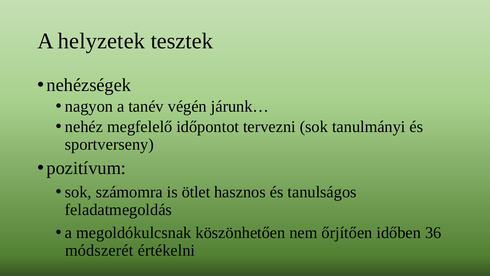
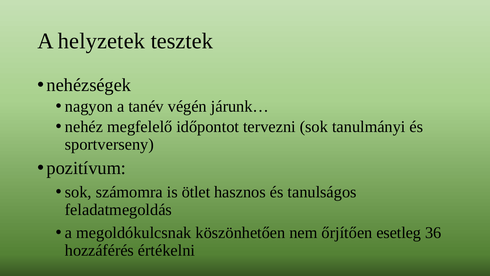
időben: időben -> esetleg
módszerét: módszerét -> hozzáférés
